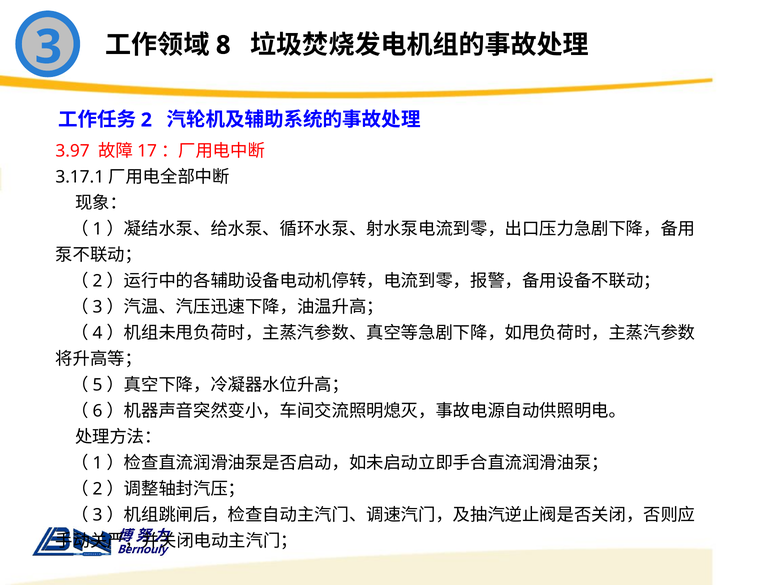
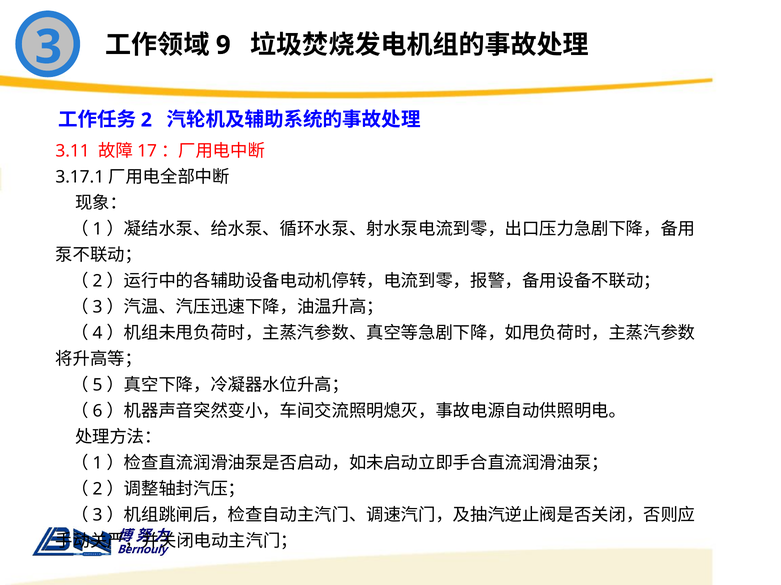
8: 8 -> 9
3.97: 3.97 -> 3.11
